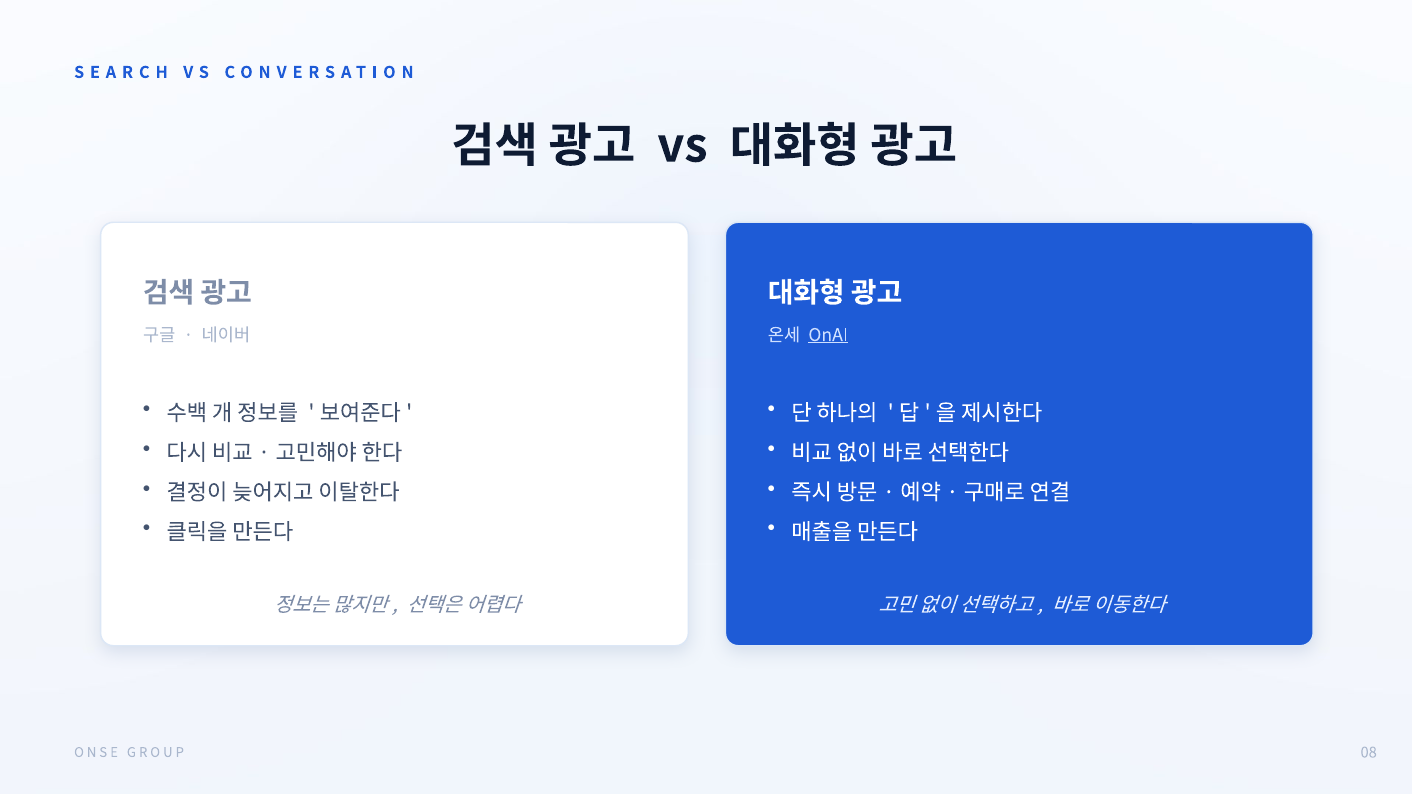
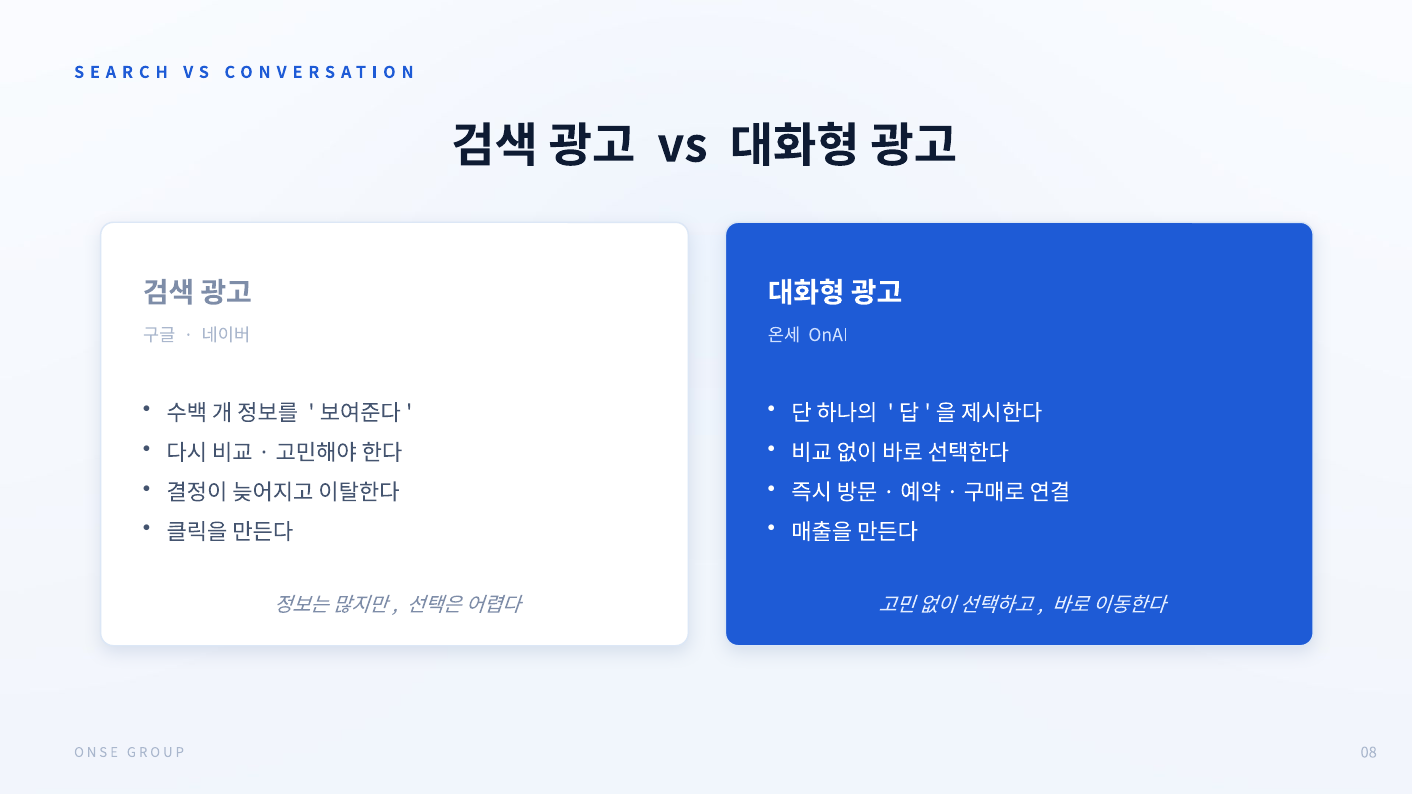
OnAI underline: present -> none
